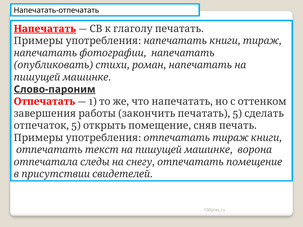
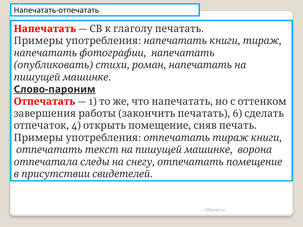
Напечатать at (45, 29) underline: present -> none
5 at (237, 114): 5 -> 6
5 at (76, 126): 5 -> 4
